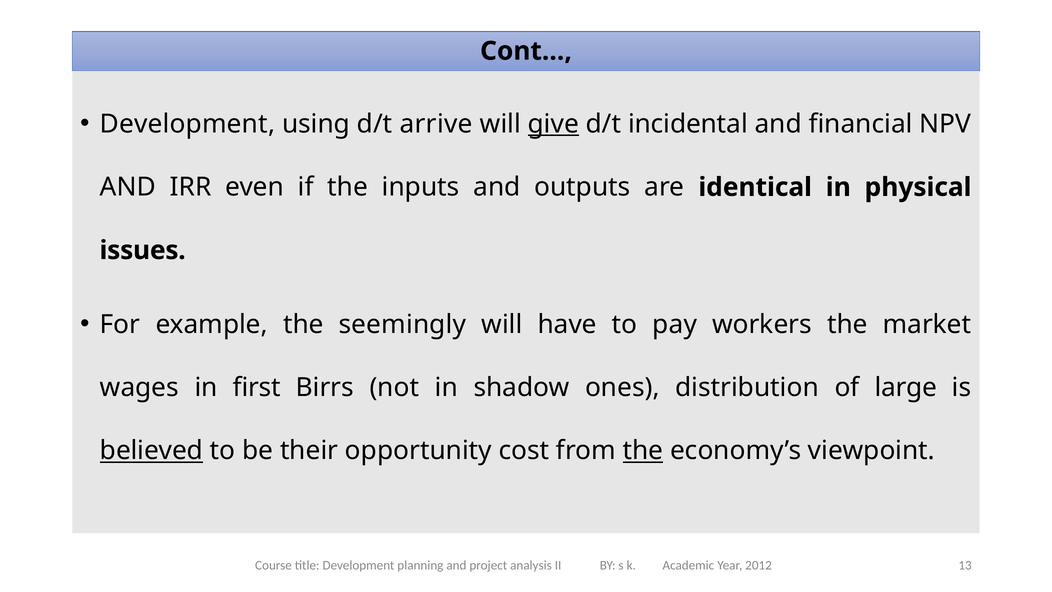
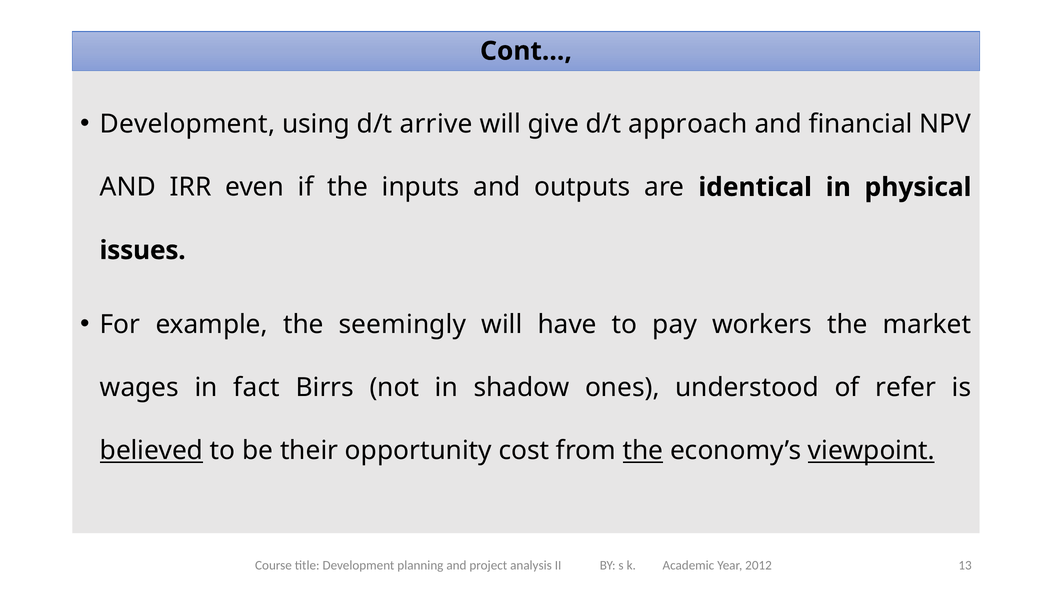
give underline: present -> none
incidental: incidental -> approach
first: first -> fact
distribution: distribution -> understood
large: large -> refer
viewpoint underline: none -> present
